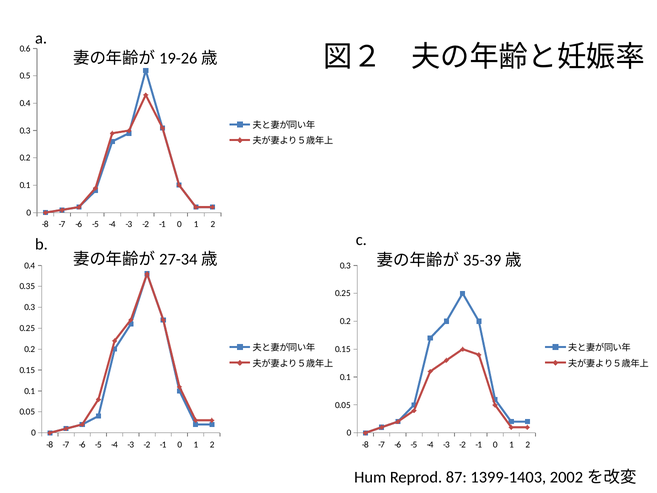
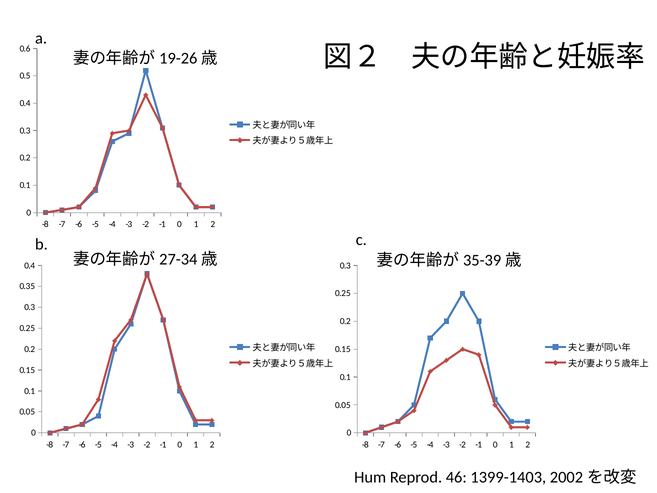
87: 87 -> 46
